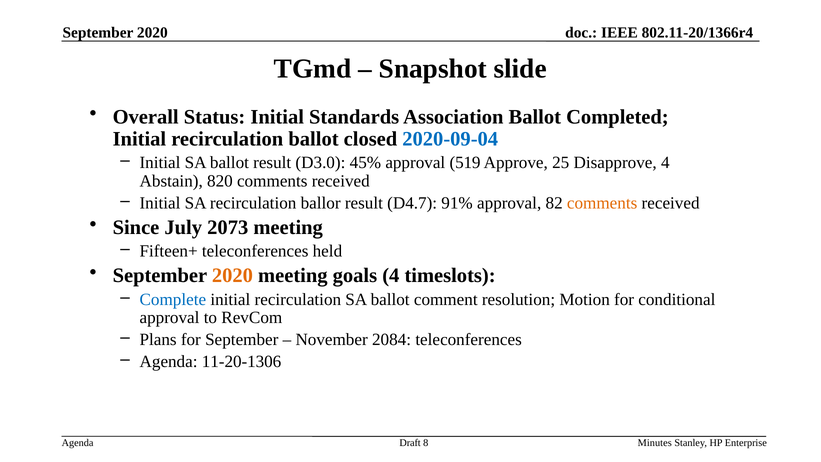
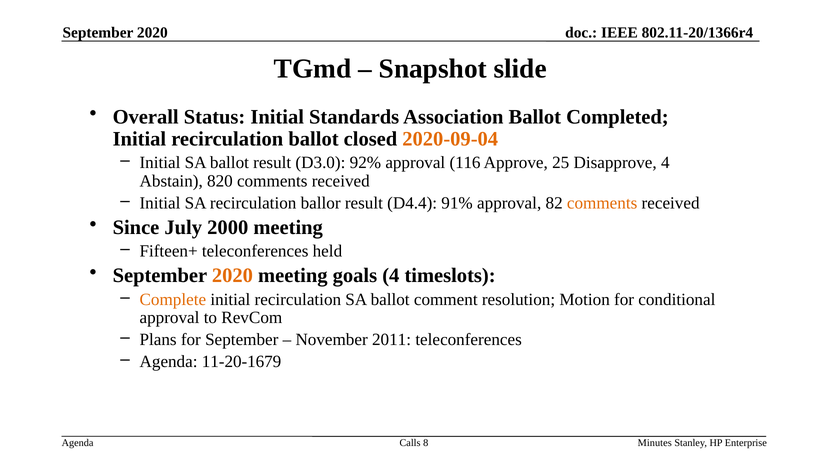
2020-09-04 colour: blue -> orange
45%: 45% -> 92%
519: 519 -> 116
D4.7: D4.7 -> D4.4
2073: 2073 -> 2000
Complete colour: blue -> orange
2084: 2084 -> 2011
11-20-1306: 11-20-1306 -> 11-20-1679
Draft: Draft -> Calls
